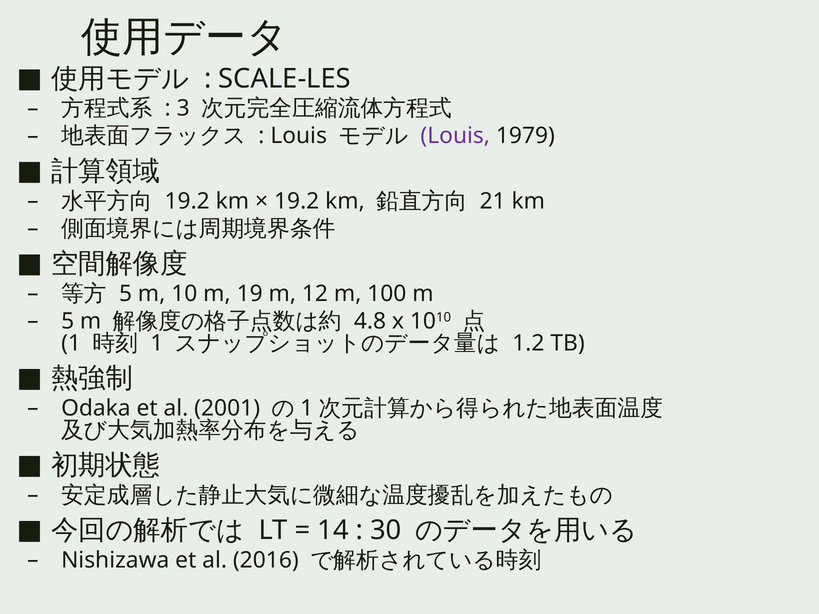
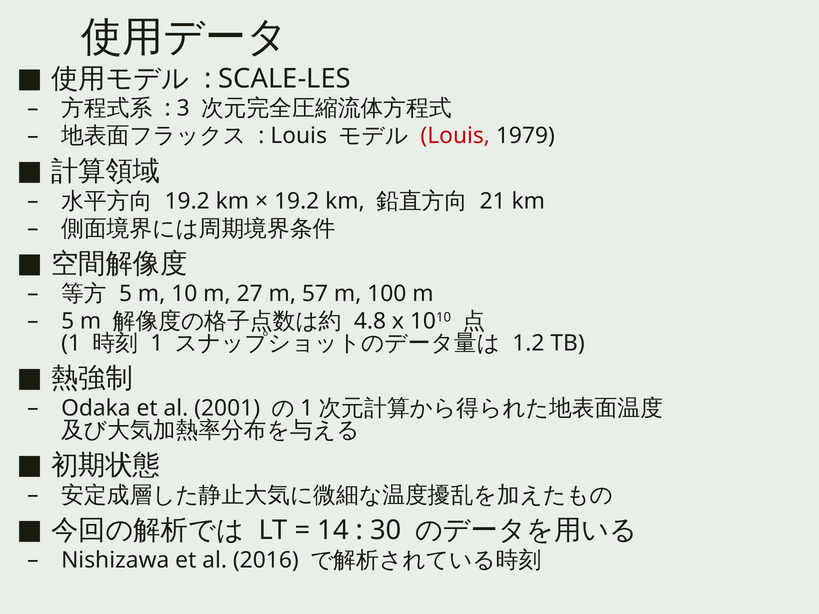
Louis at (455, 136) colour: purple -> red
19: 19 -> 27
12: 12 -> 57
